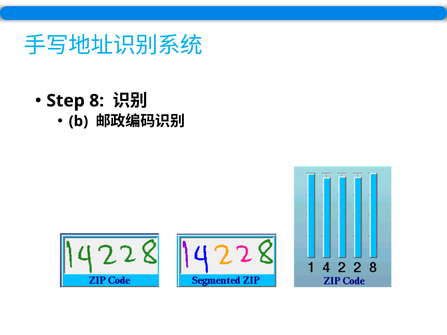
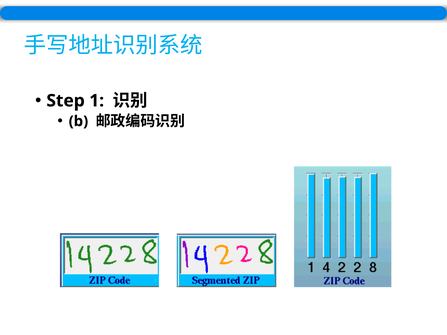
8: 8 -> 1
